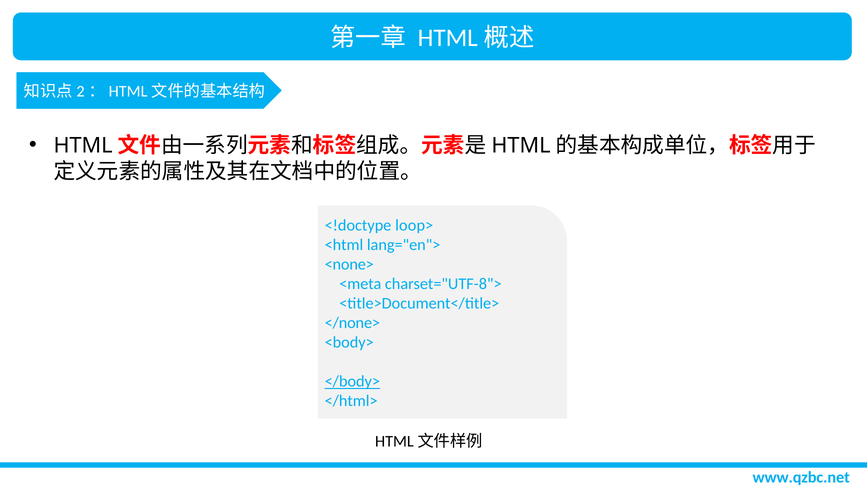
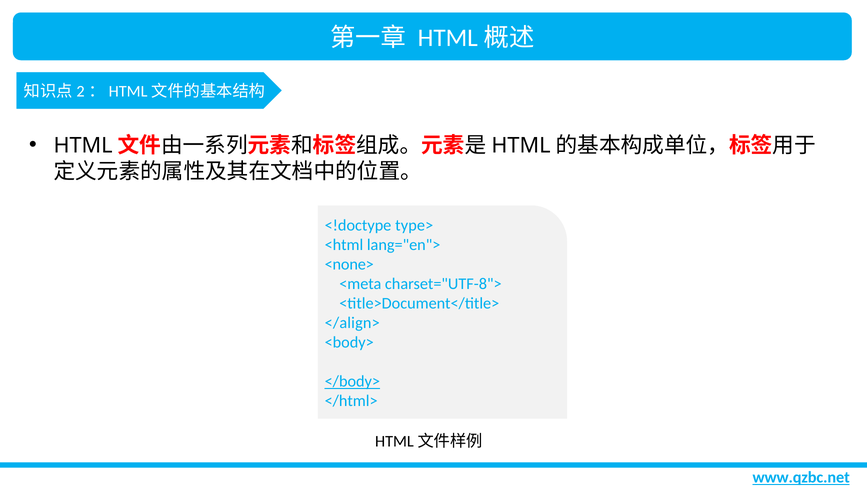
loop>: loop> -> type>
</none>: </none> -> </align>
www.qzbc.net underline: none -> present
